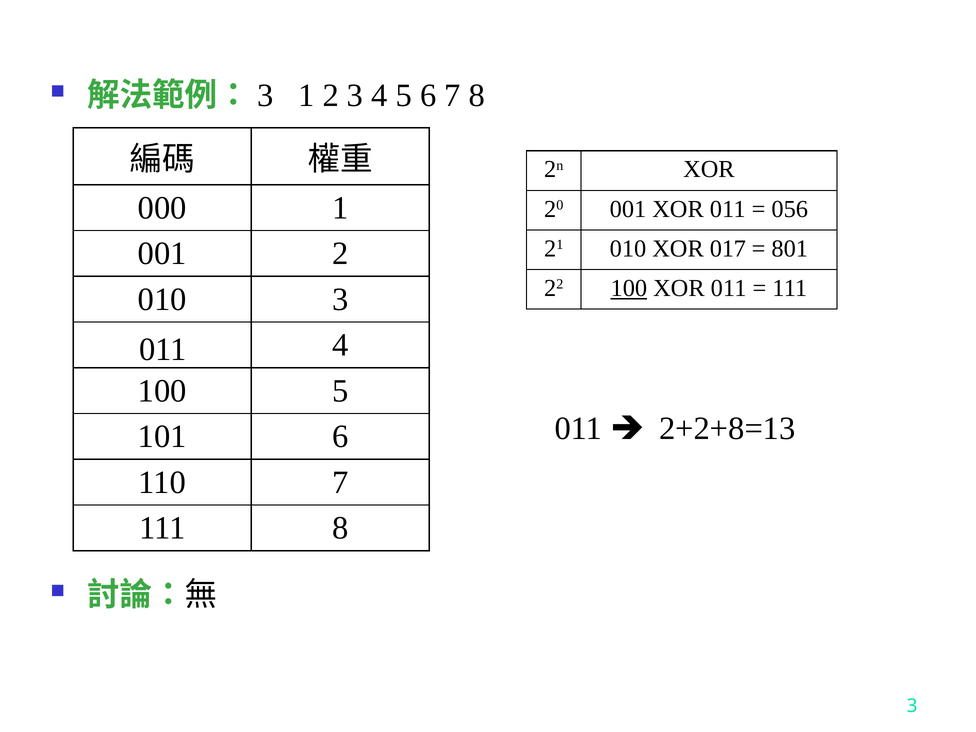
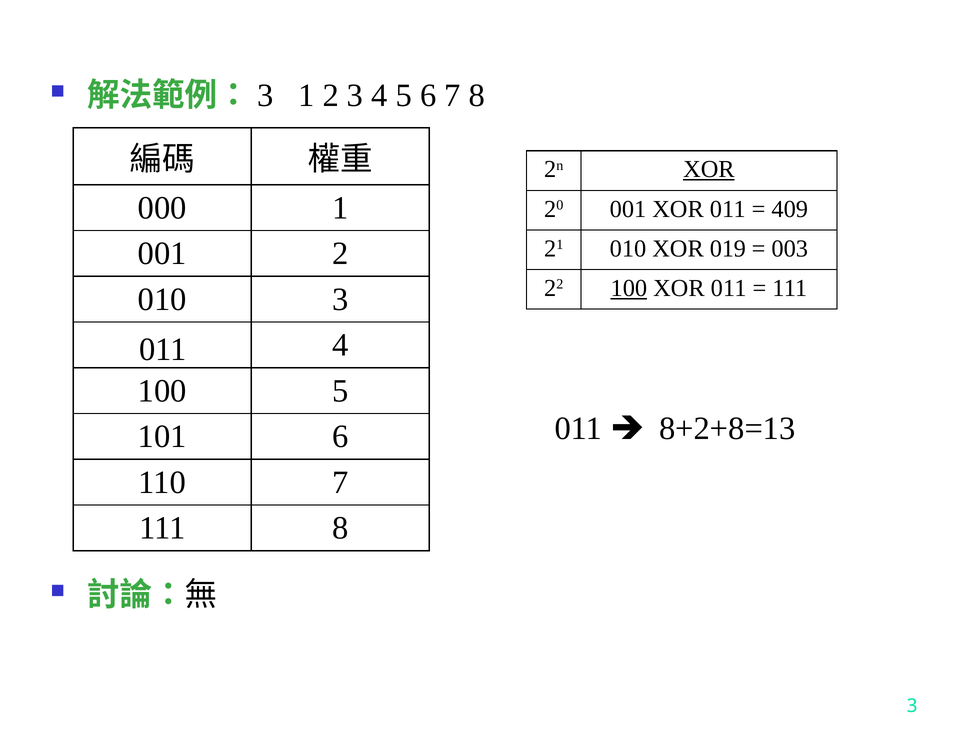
XOR at (709, 169) underline: none -> present
056: 056 -> 409
017: 017 -> 019
801: 801 -> 003
2+2+8=13: 2+2+8=13 -> 8+2+8=13
